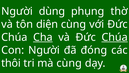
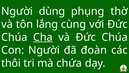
diện: diện -> lắng
Chúa at (115, 37) underline: present -> none
đóng: đóng -> đoàn
mà cùng: cùng -> chứa
